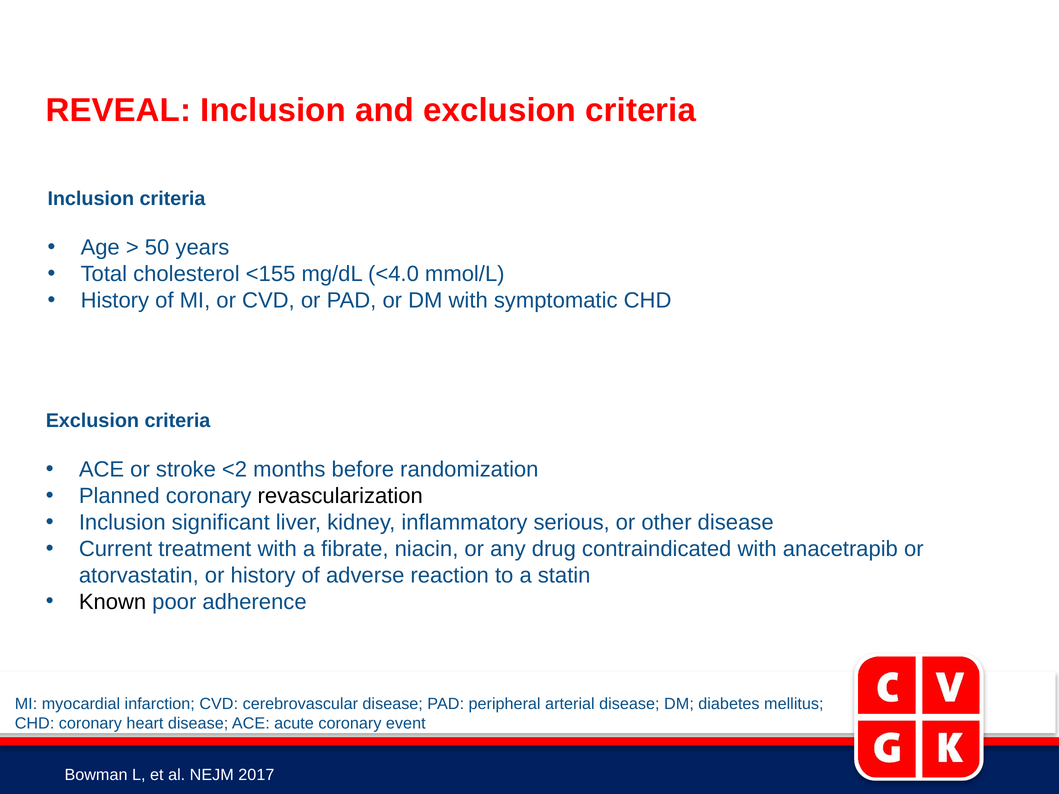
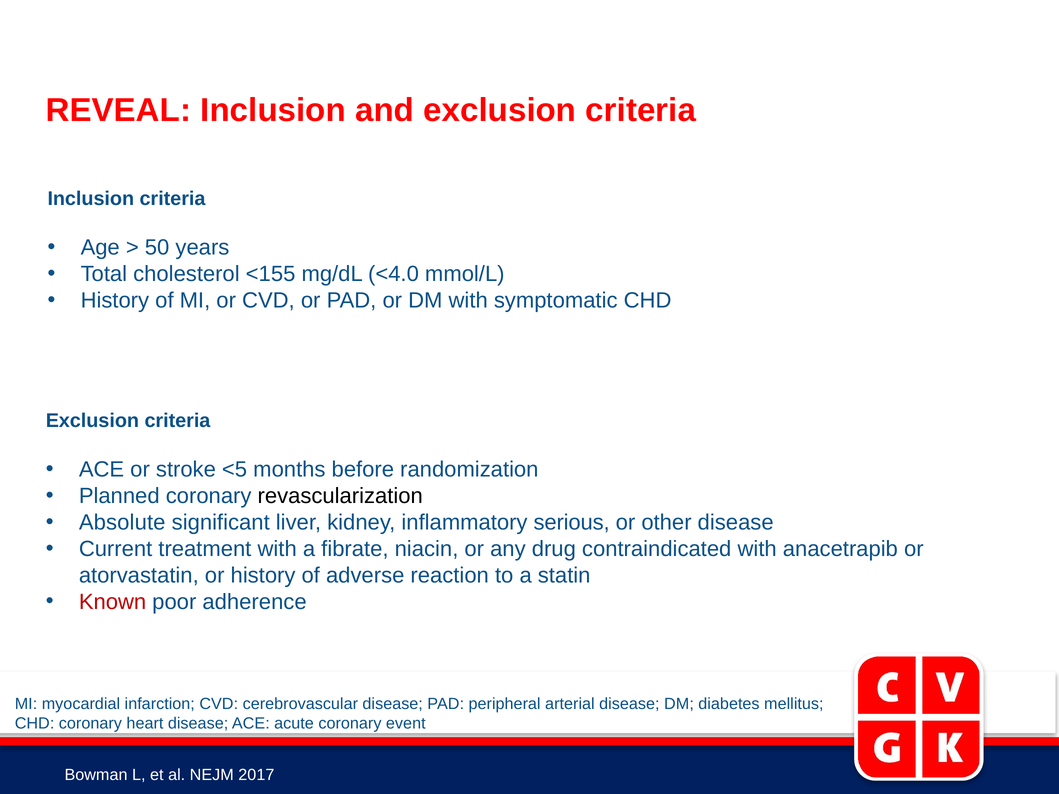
<2: <2 -> <5
Inclusion at (122, 523): Inclusion -> Absolute
Known colour: black -> red
